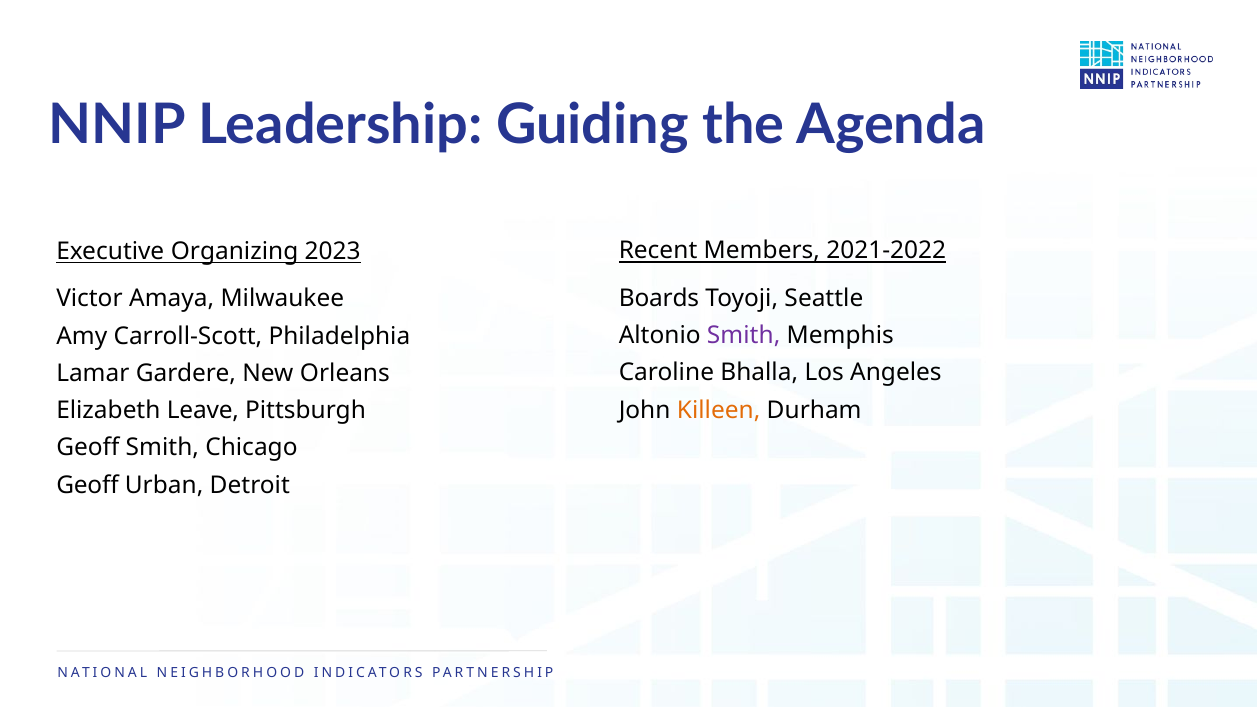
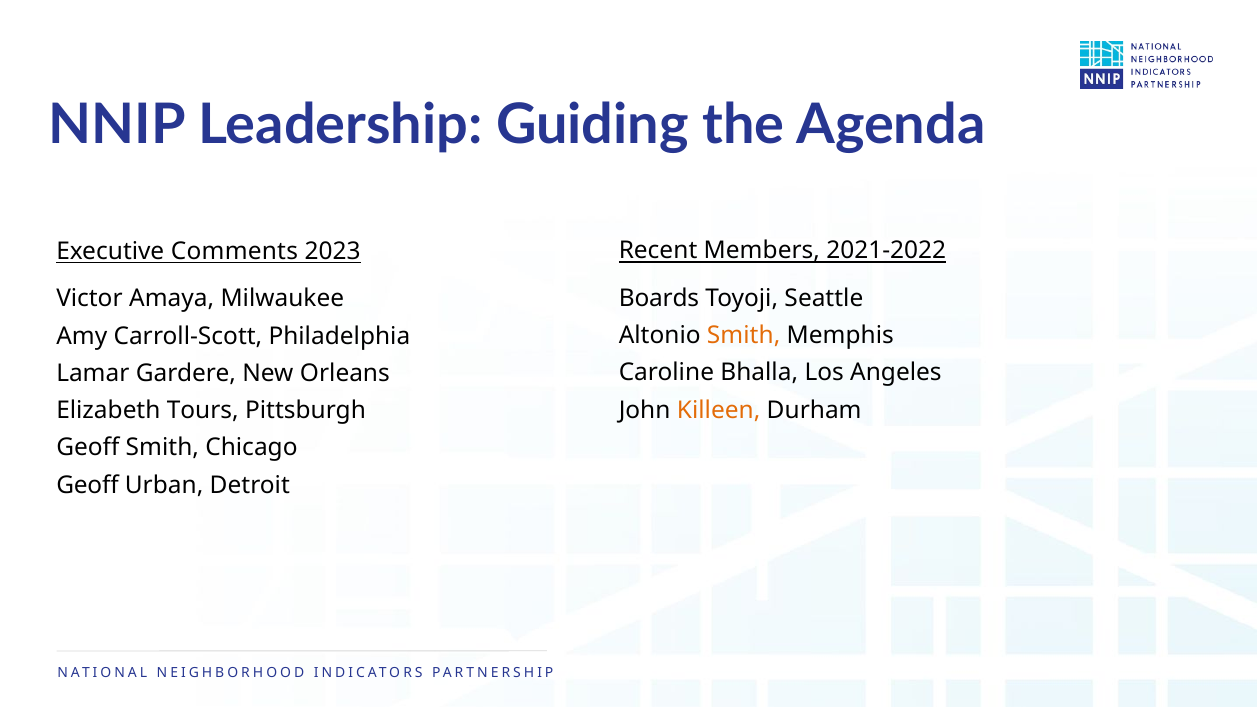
Organizing: Organizing -> Comments
Smith at (744, 336) colour: purple -> orange
Leave: Leave -> Tours
